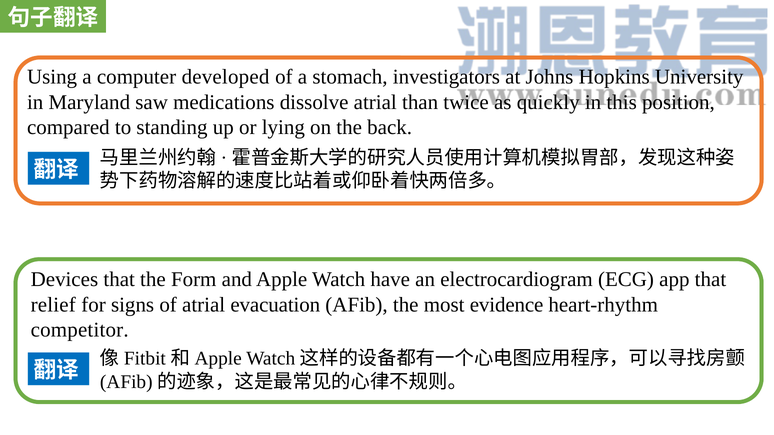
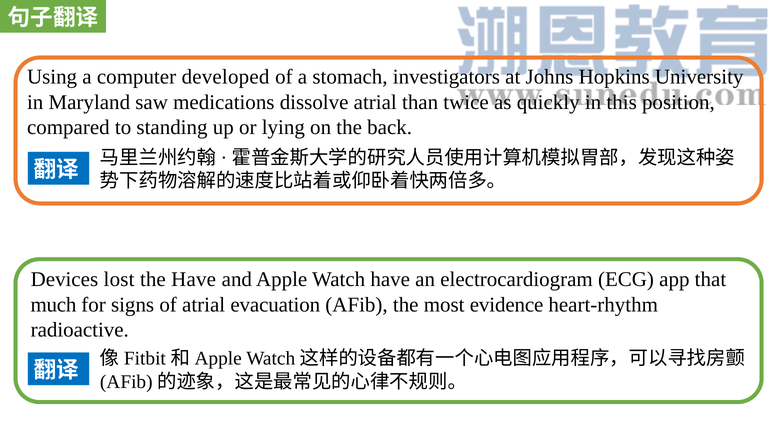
Devices that: that -> lost
the Form: Form -> Have
relief: relief -> much
competitor: competitor -> radioactive
